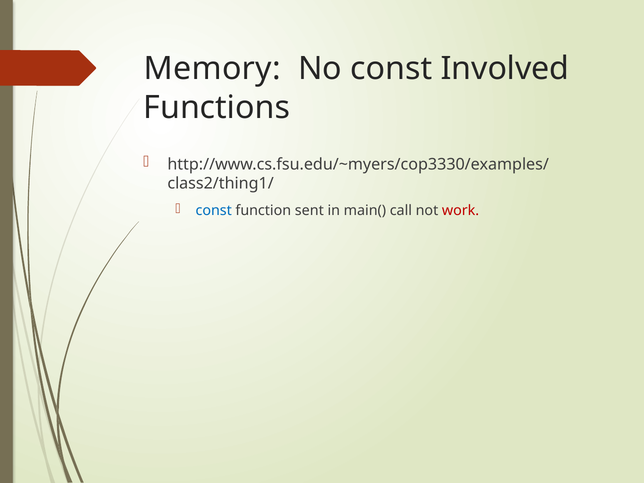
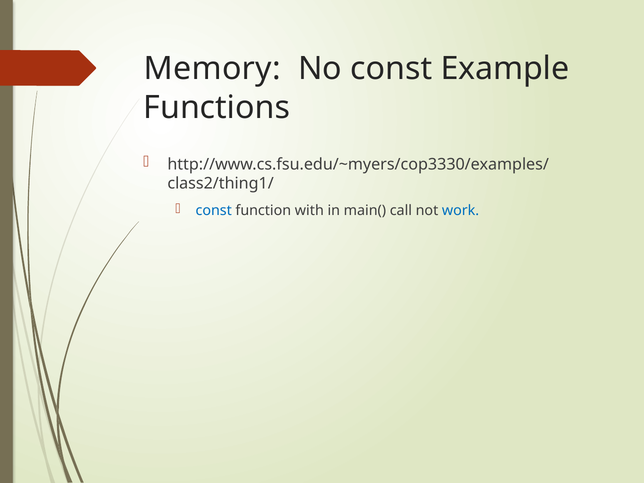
Involved: Involved -> Example
sent: sent -> with
work colour: red -> blue
